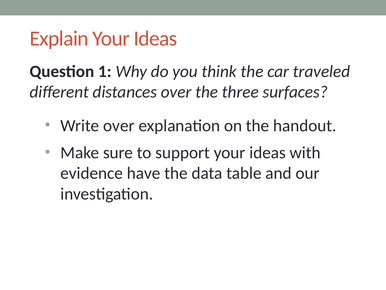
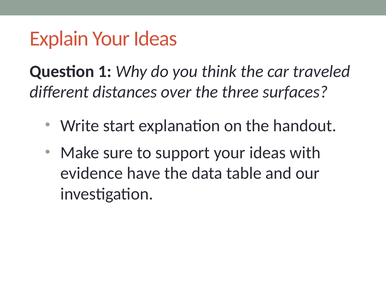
Write over: over -> start
